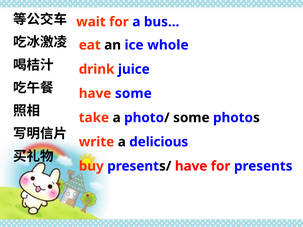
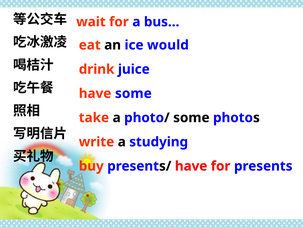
whole: whole -> would
delicious: delicious -> studying
